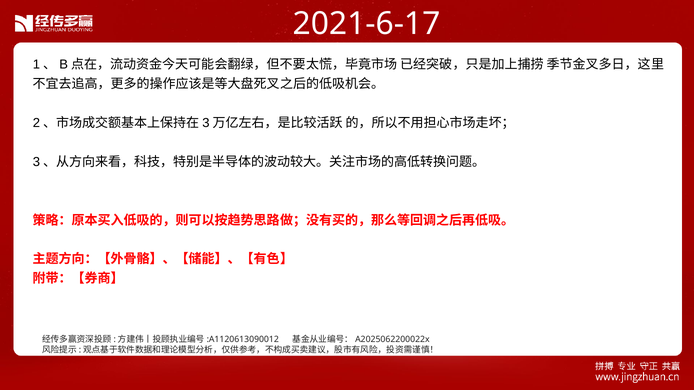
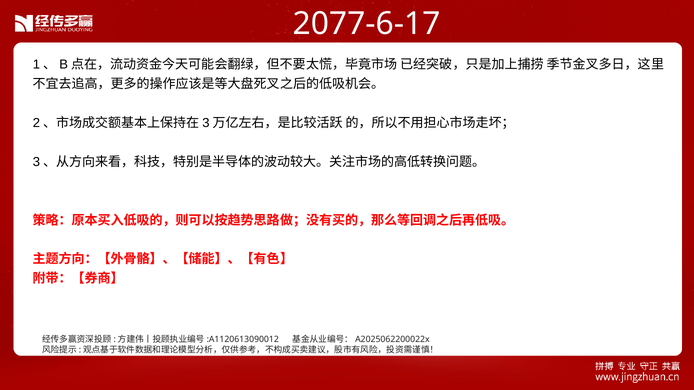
2021-6-17: 2021-6-17 -> 2077-6-17
